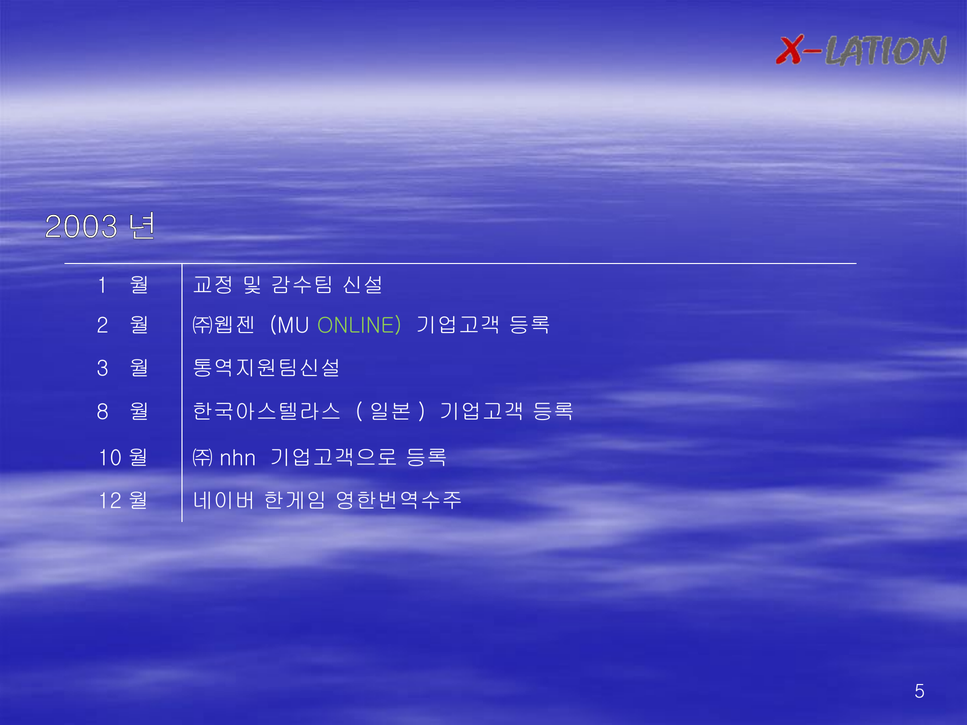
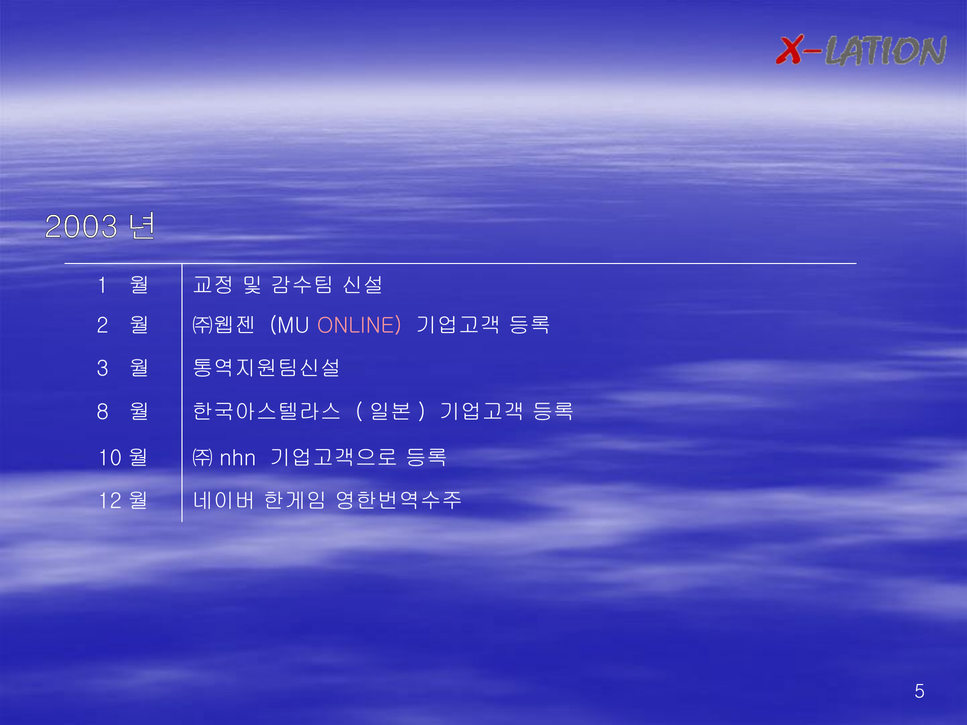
ONLINE colour: light green -> pink
